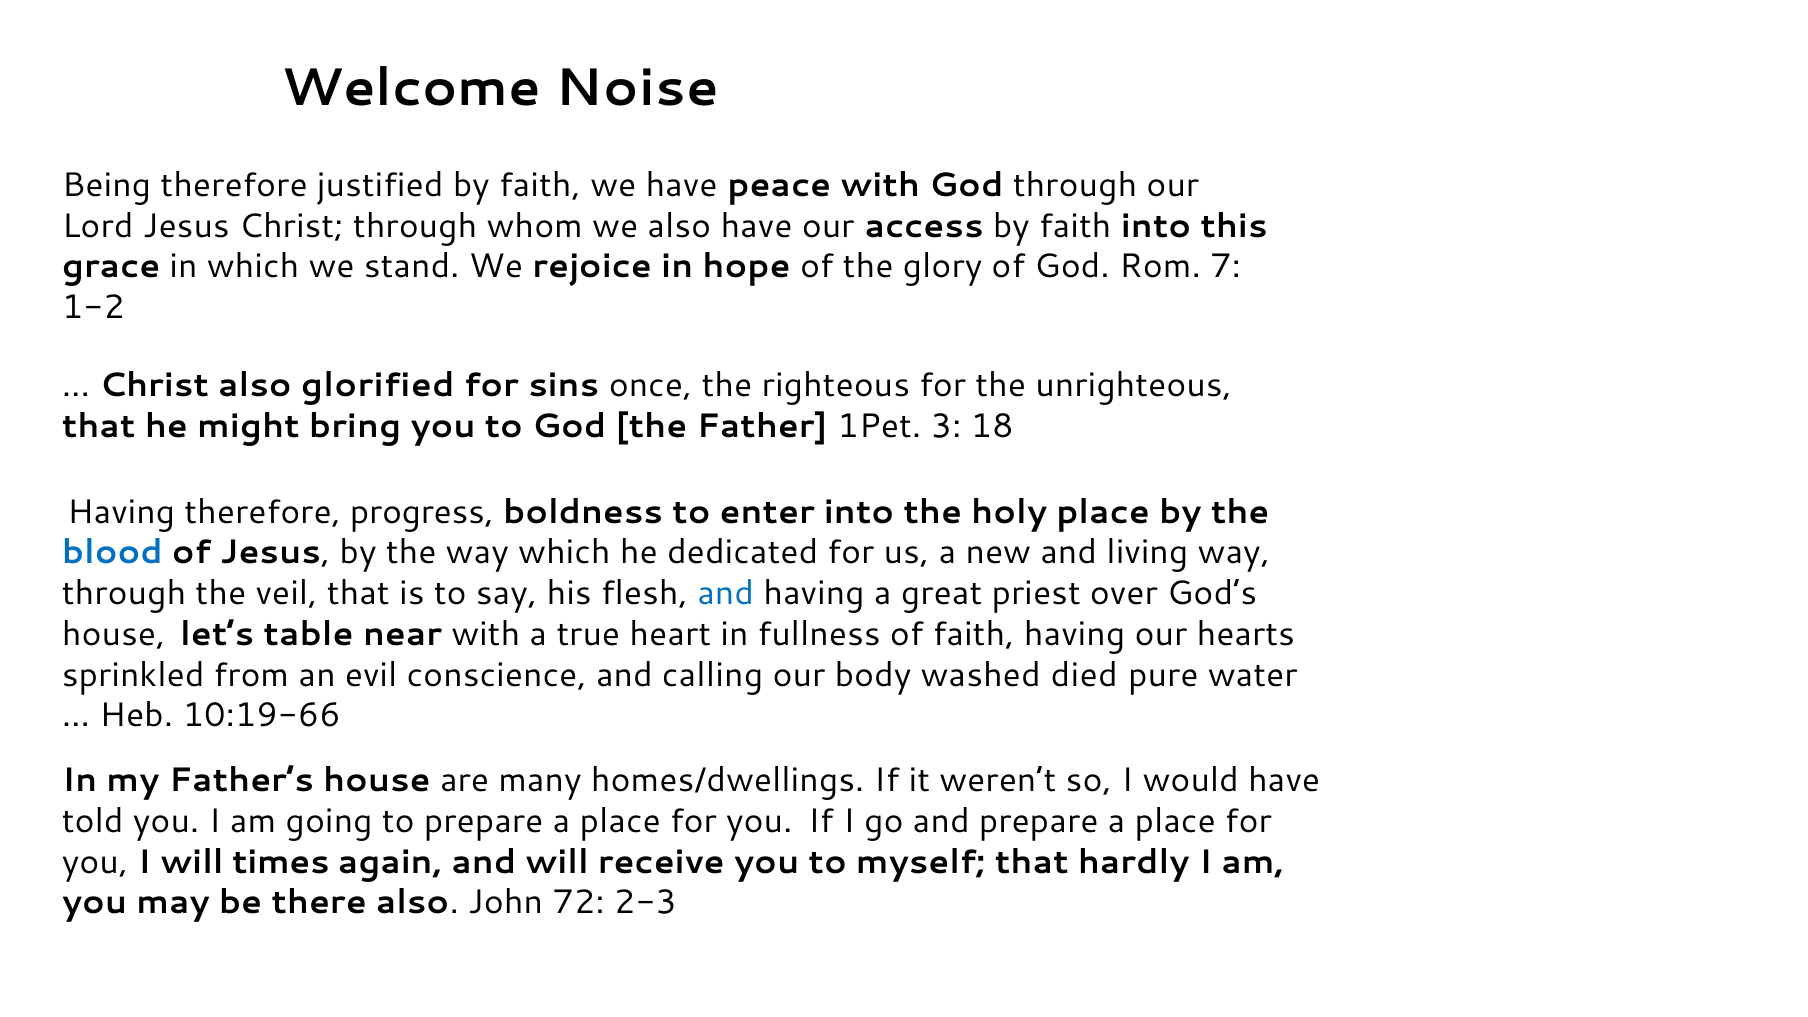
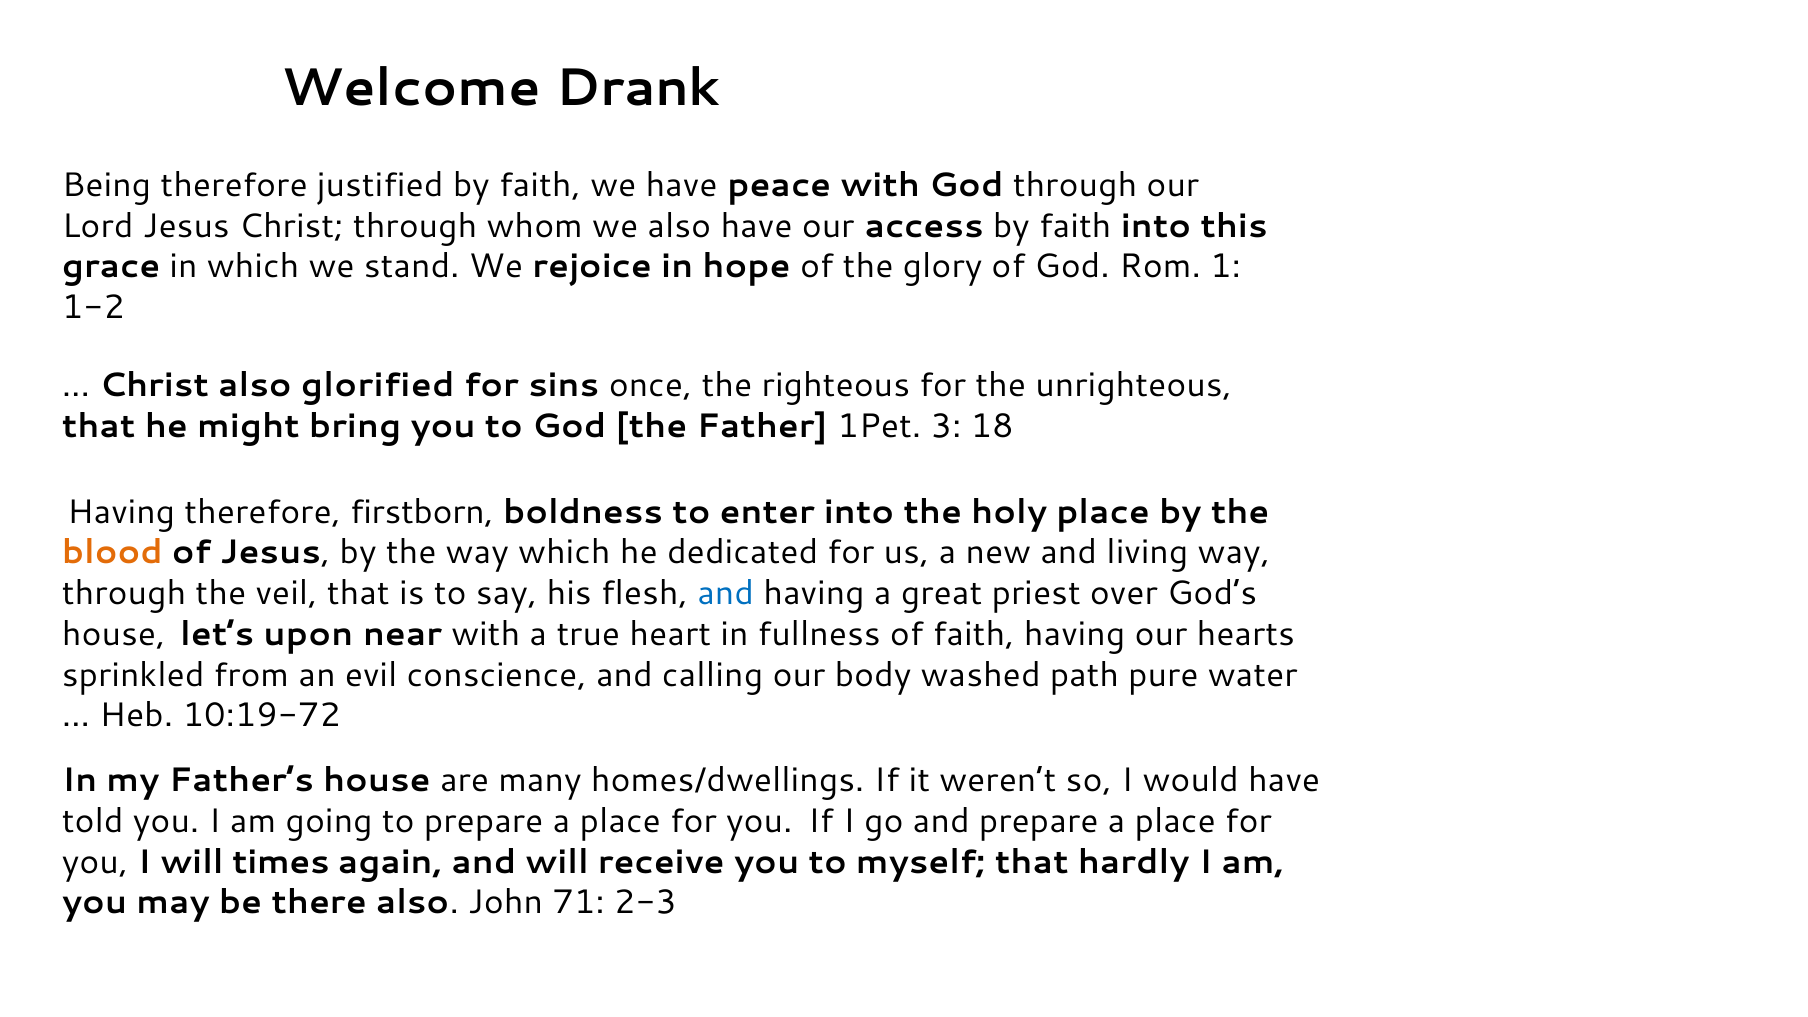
Noise: Noise -> Drank
7: 7 -> 1
progress: progress -> firstborn
blood colour: blue -> orange
table: table -> upon
died: died -> path
10:19-66: 10:19-66 -> 10:19-72
72: 72 -> 71
